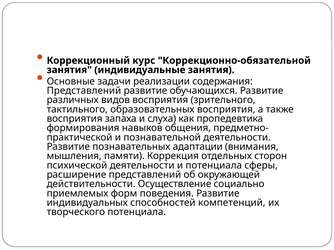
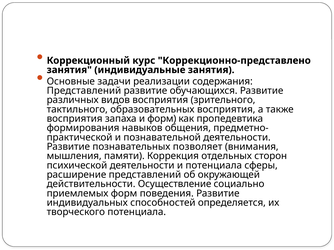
Коррекционно-обязательной: Коррекционно-обязательной -> Коррекционно-представлено
и слуха: слуха -> форм
адаптации: адаптации -> позволяет
компетенций: компетенций -> определяется
